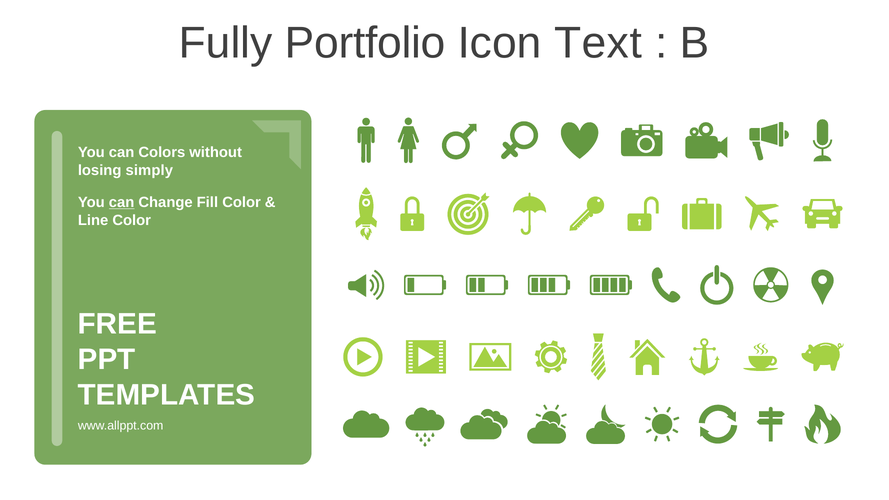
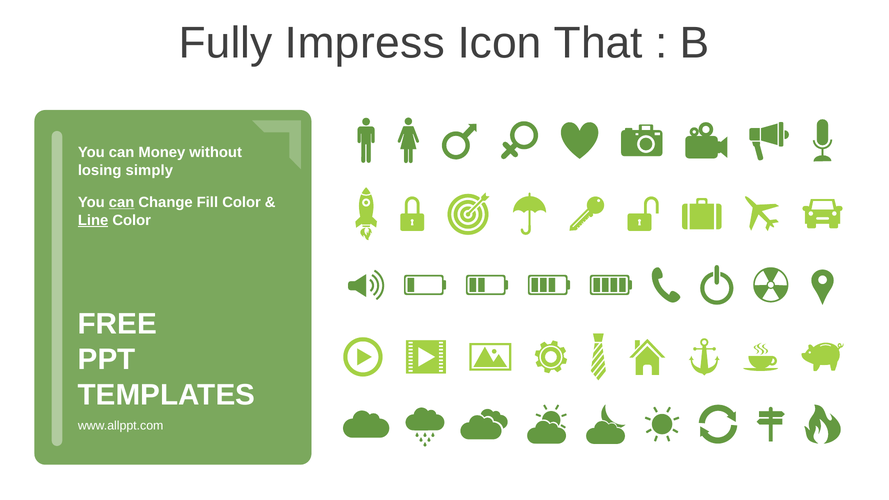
Portfolio: Portfolio -> Impress
Text: Text -> That
Colors: Colors -> Money
Line underline: none -> present
